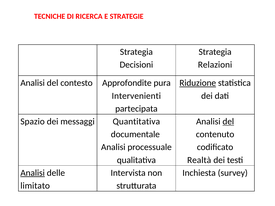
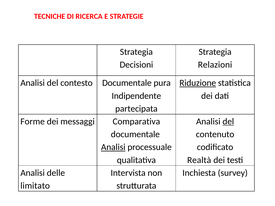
contesto Approfondite: Approfondite -> Documentale
Intervenienti: Intervenienti -> Indipendente
Spazio: Spazio -> Forme
Quantitativa: Quantitativa -> Comparativa
Analisi at (113, 147) underline: none -> present
Analisi at (33, 173) underline: present -> none
